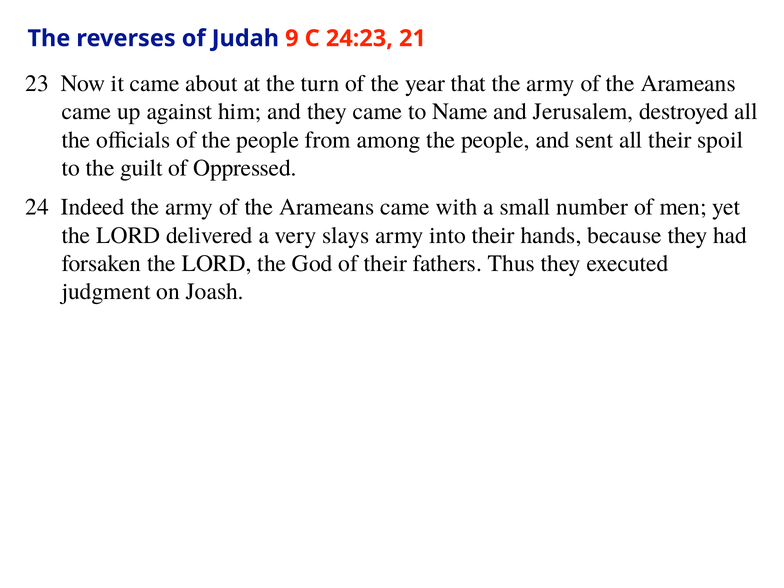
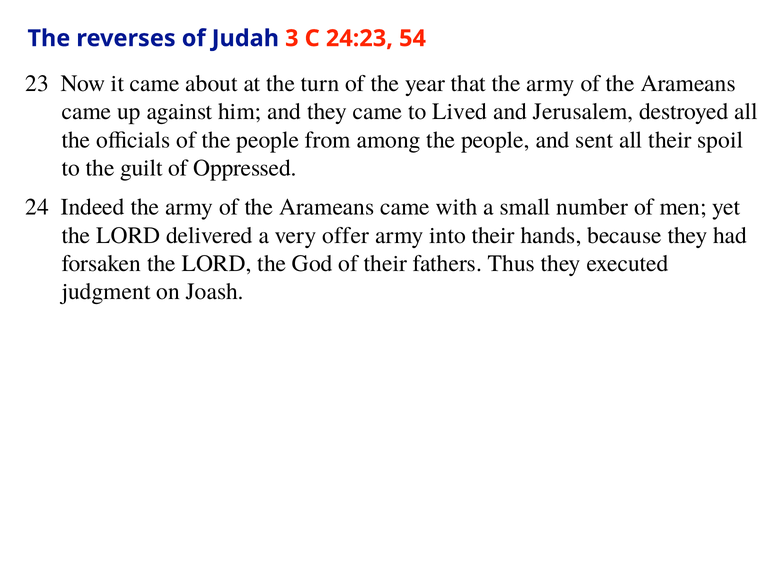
9: 9 -> 3
21: 21 -> 54
Name: Name -> Lived
slays: slays -> offer
